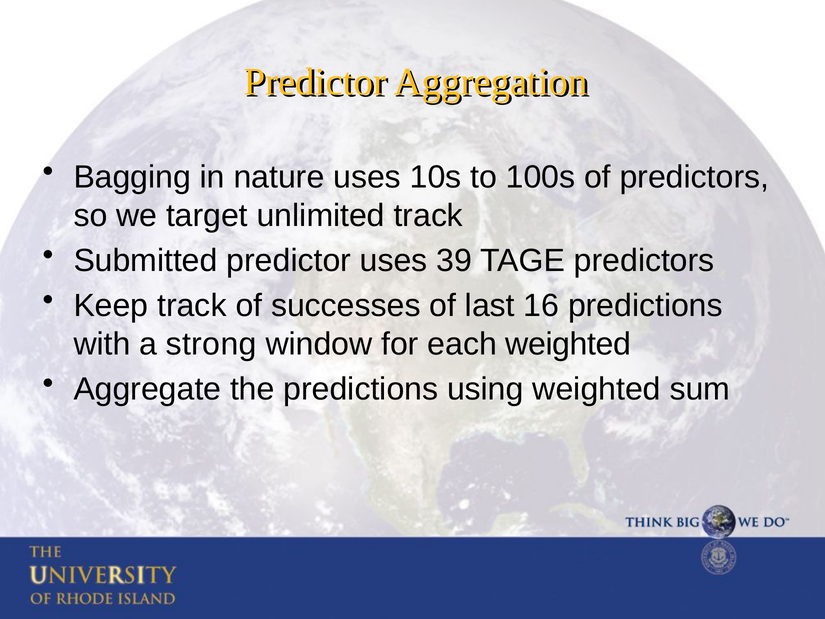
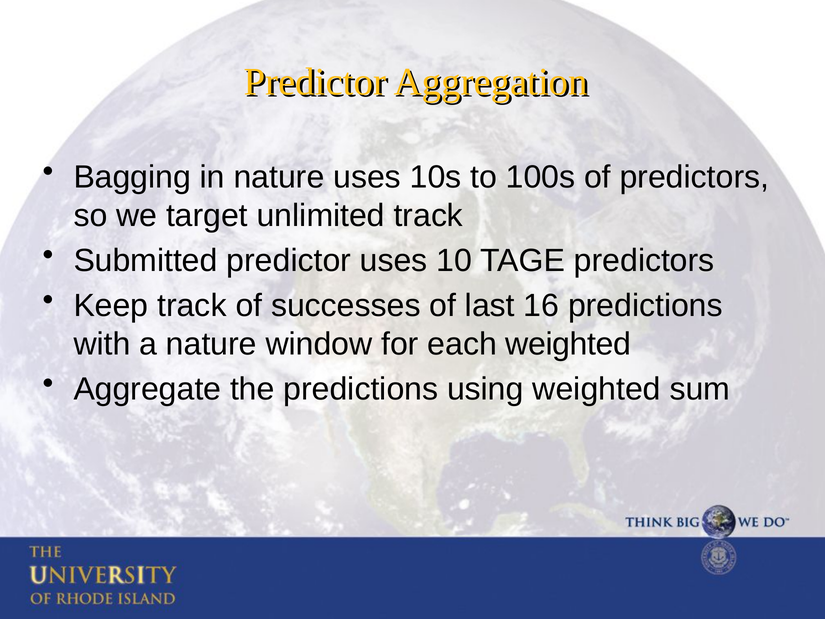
39: 39 -> 10
a strong: strong -> nature
